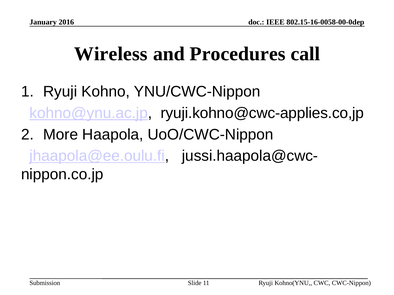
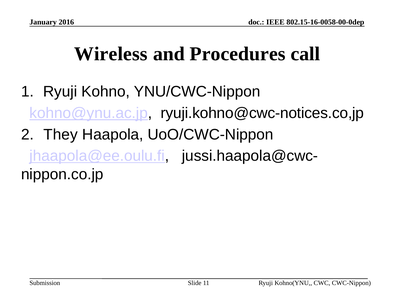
ryuji.kohno@cwc-applies.co,jp: ryuji.kohno@cwc-applies.co,jp -> ryuji.kohno@cwc-notices.co,jp
More: More -> They
